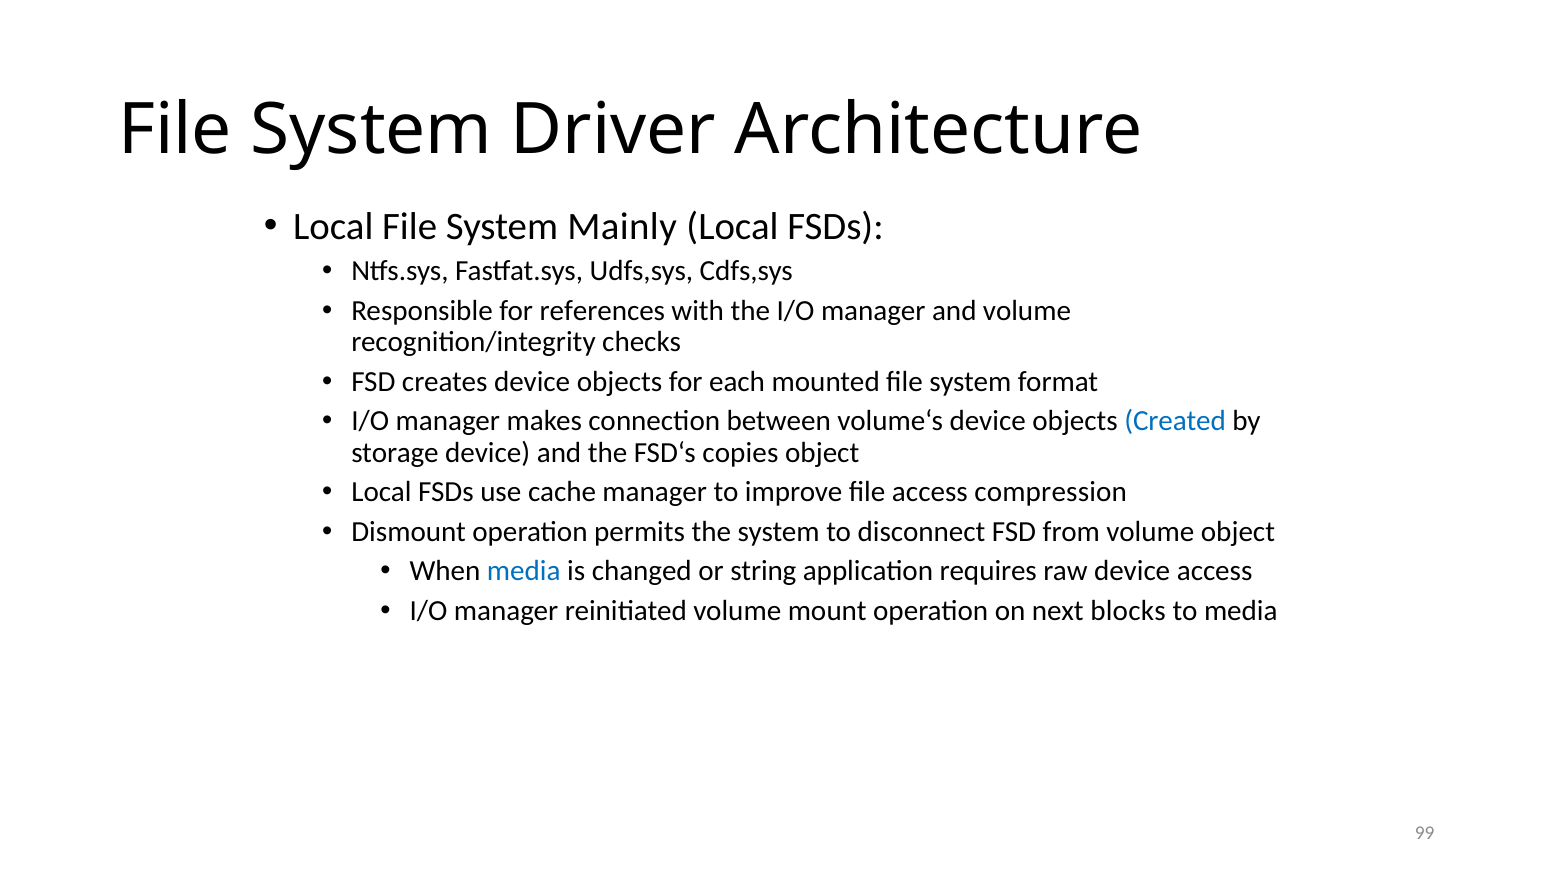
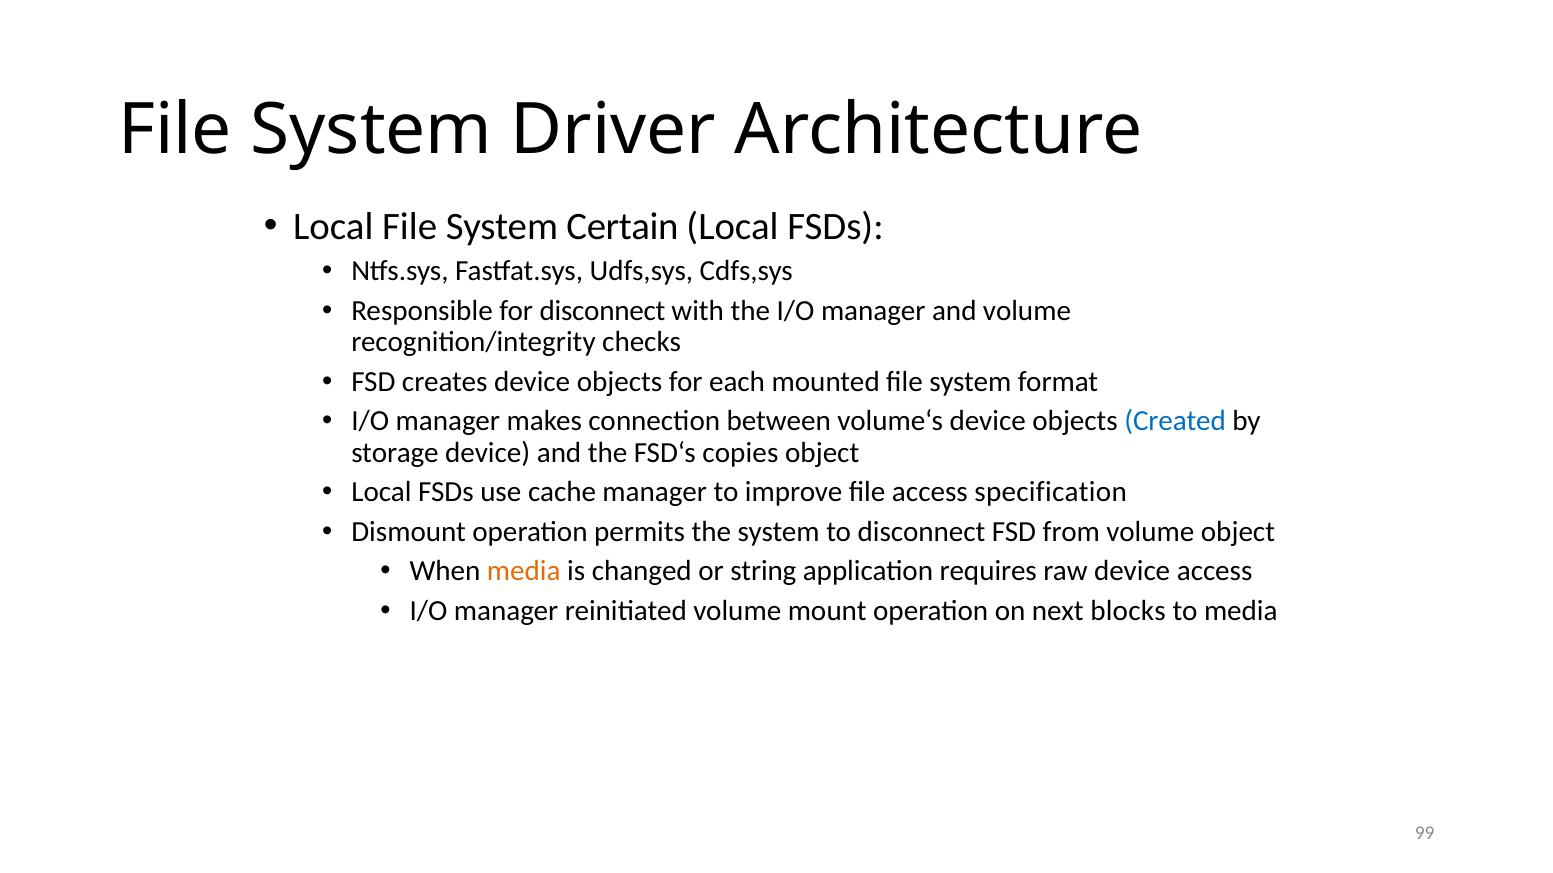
Mainly: Mainly -> Certain
for references: references -> disconnect
compression: compression -> specification
media at (524, 571) colour: blue -> orange
